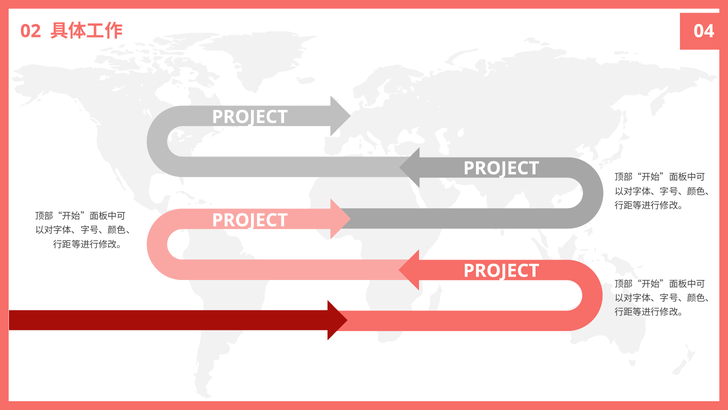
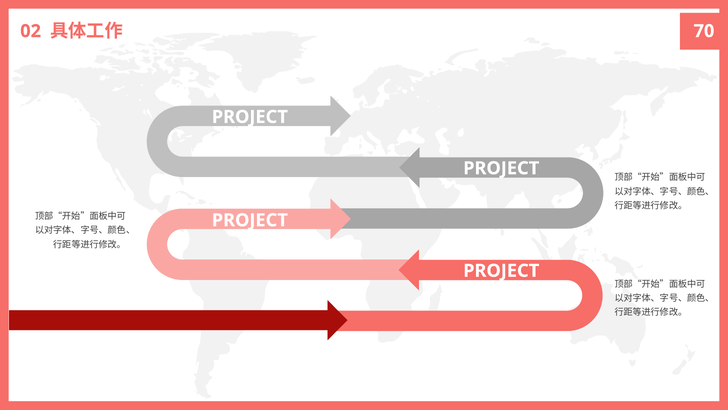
04: 04 -> 70
